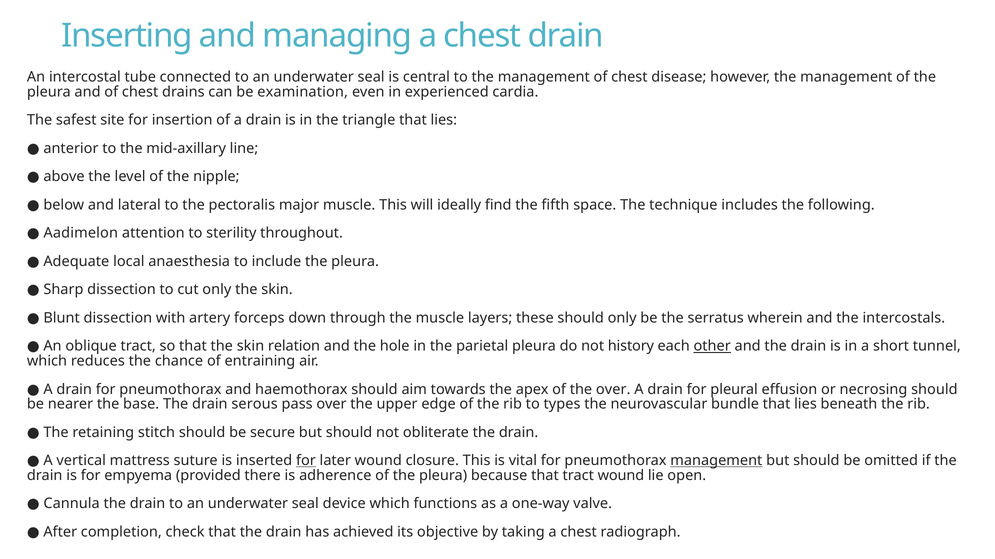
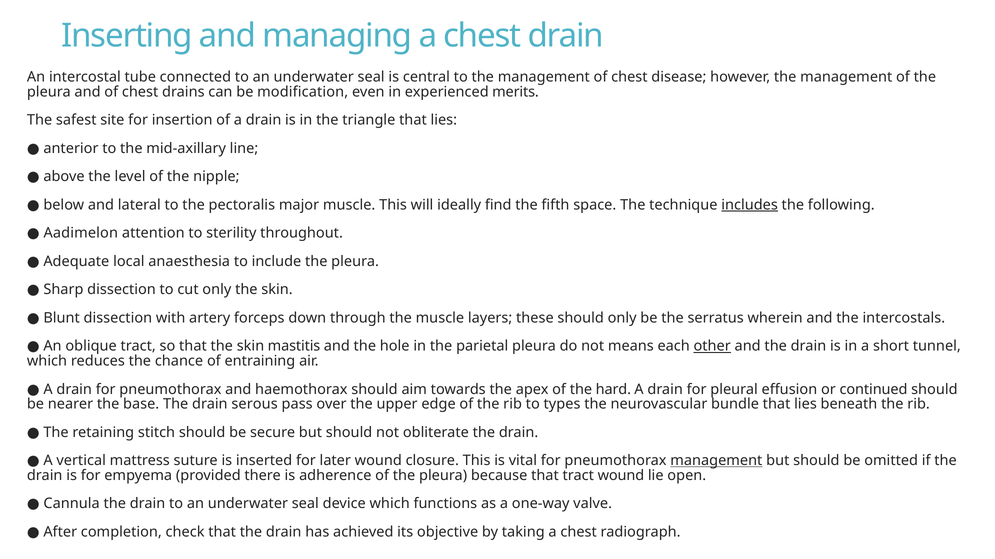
examination: examination -> modification
cardia: cardia -> merits
includes underline: none -> present
relation: relation -> mastitis
history: history -> means
the over: over -> hard
necrosing: necrosing -> continued
for at (306, 461) underline: present -> none
